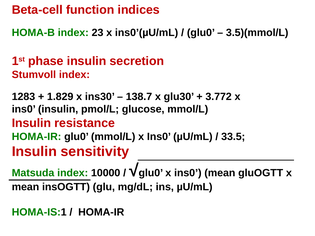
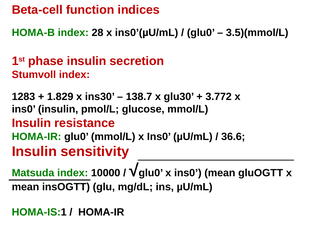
23: 23 -> 28
33.5: 33.5 -> 36.6
